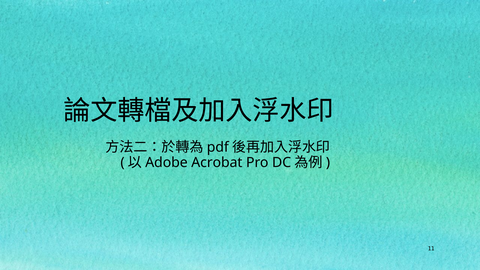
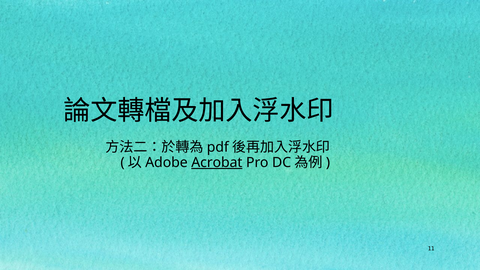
Acrobat underline: none -> present
